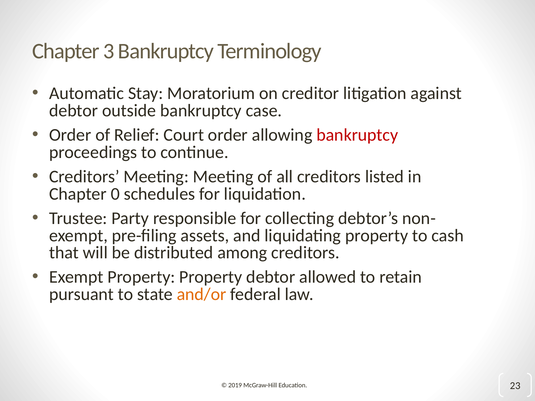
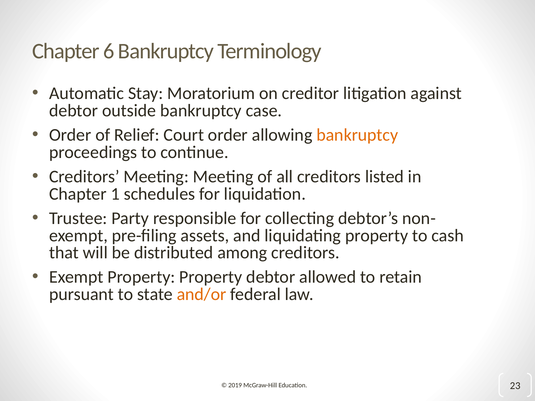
3: 3 -> 6
bankruptcy at (357, 135) colour: red -> orange
0: 0 -> 1
